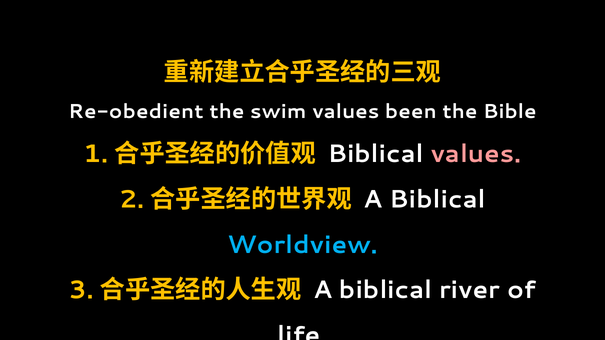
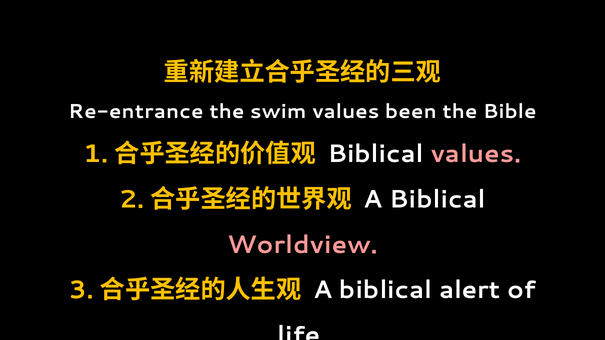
Re-obedient: Re-obedient -> Re-entrance
Worldview colour: light blue -> pink
river: river -> alert
